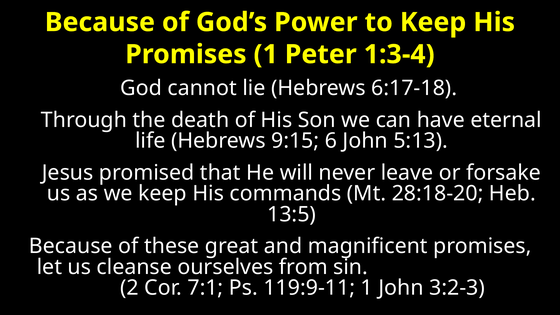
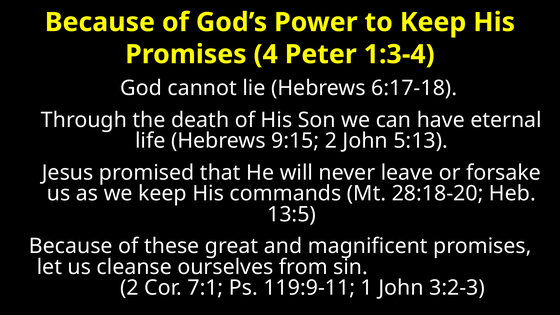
Promises 1: 1 -> 4
9:15 6: 6 -> 2
